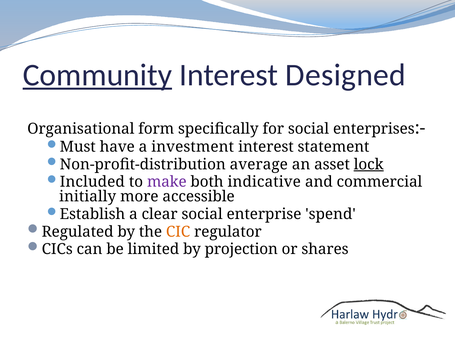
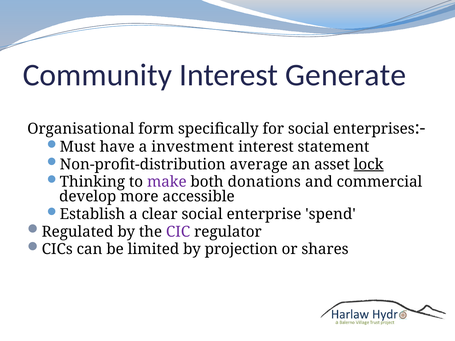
Community underline: present -> none
Designed: Designed -> Generate
Included: Included -> Thinking
indicative: indicative -> donations
initially: initially -> develop
CIC colour: orange -> purple
